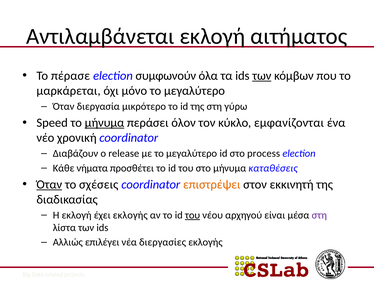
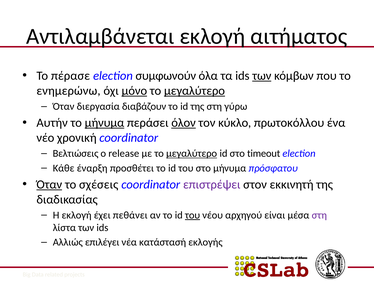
μαρκάρεται: μαρκάρεται -> ενημερώνω
μόνο underline: none -> present
μεγαλύτερο at (194, 91) underline: none -> present
μικρότερο: μικρότερο -> διαβάζουν
Speed: Speed -> Αυτήν
όλον underline: none -> present
εμφανίζονται: εμφανίζονται -> πρωτοκόλλου
Διαβάζουν: Διαβάζουν -> Βελτιώσεις
μεγαλύτερο at (192, 153) underline: none -> present
process: process -> timeout
νήματα: νήματα -> έναρξη
καταθέσεις: καταθέσεις -> πρόσφατου
επιστρέψει colour: orange -> purple
έχει εκλογής: εκλογής -> πεθάνει
διεργασίες: διεργασίες -> κατάστασή
